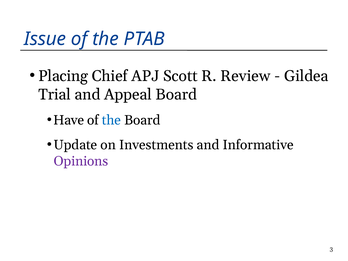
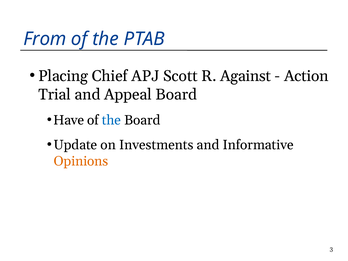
Issue: Issue -> From
Review: Review -> Against
Gildea: Gildea -> Action
Opinions colour: purple -> orange
